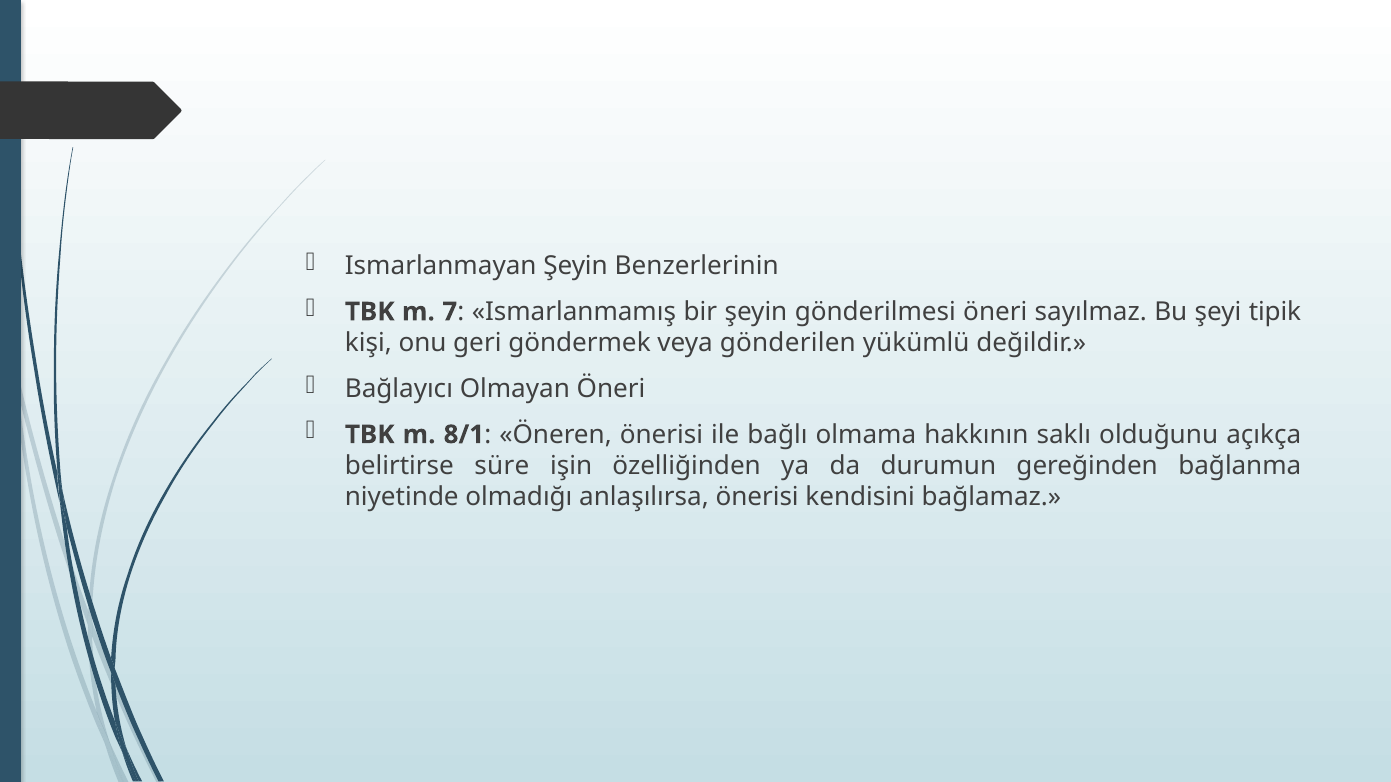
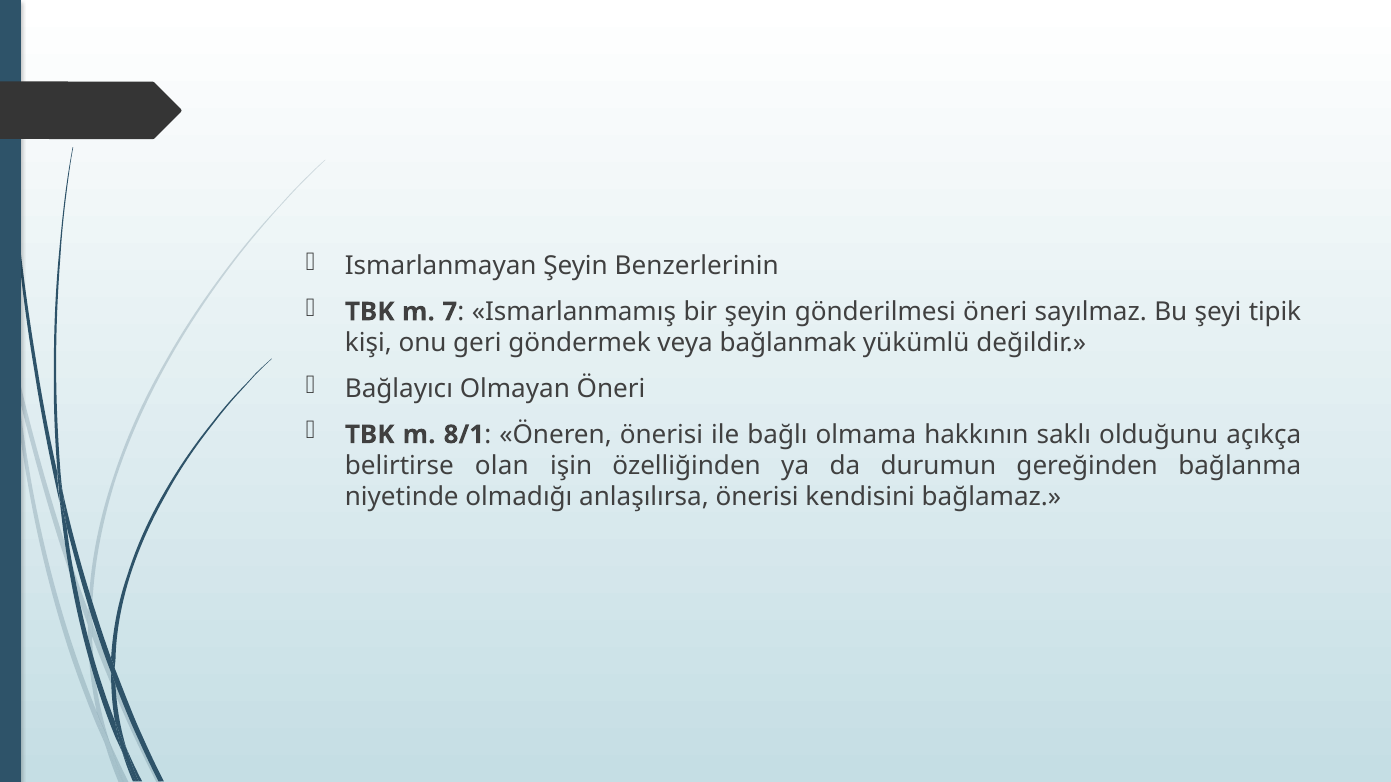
gönderilen: gönderilen -> bağlanmak
süre: süre -> olan
